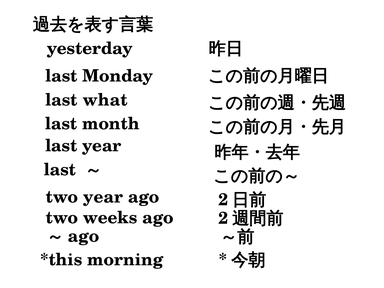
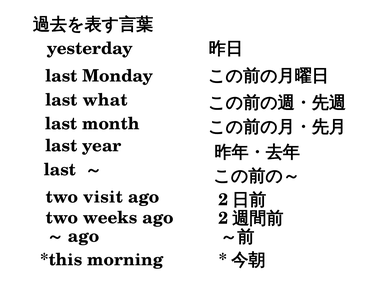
two year: year -> visit
